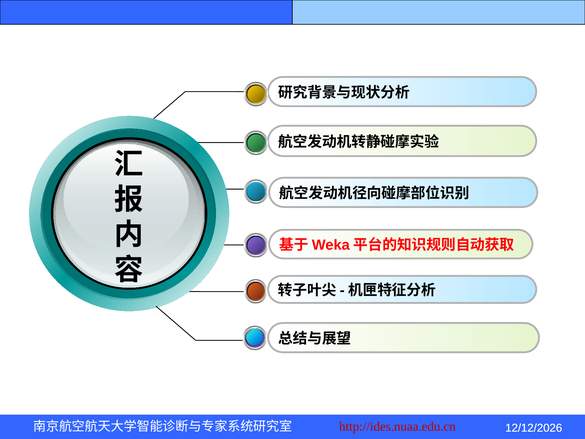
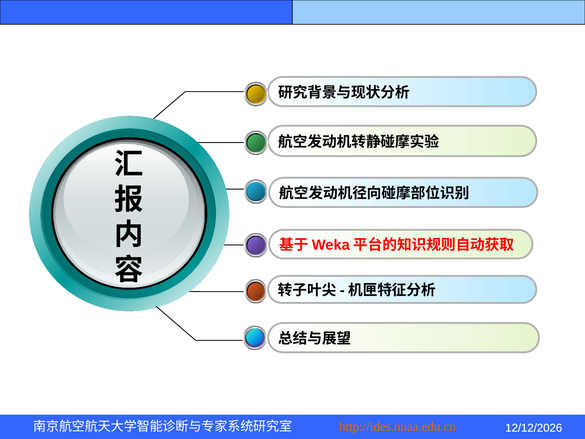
http://ides.nuaa.edu.cn colour: red -> orange
